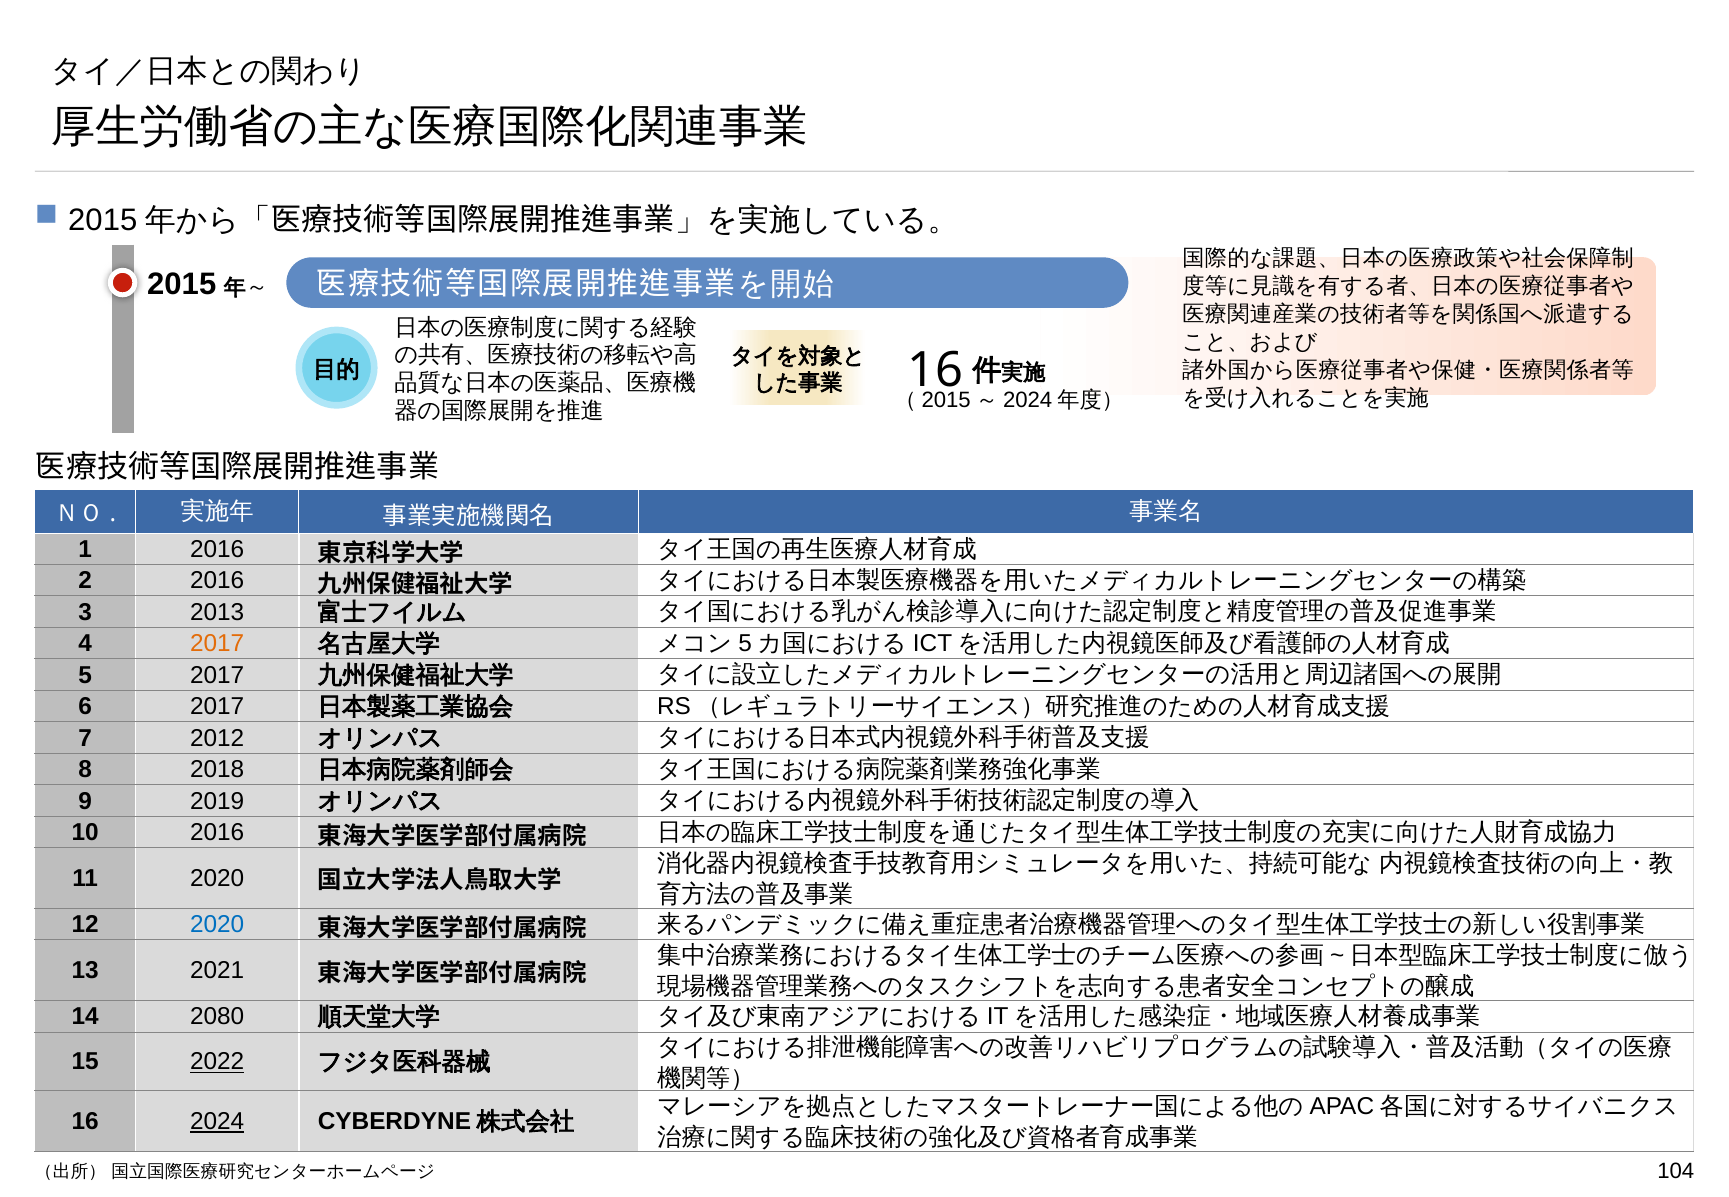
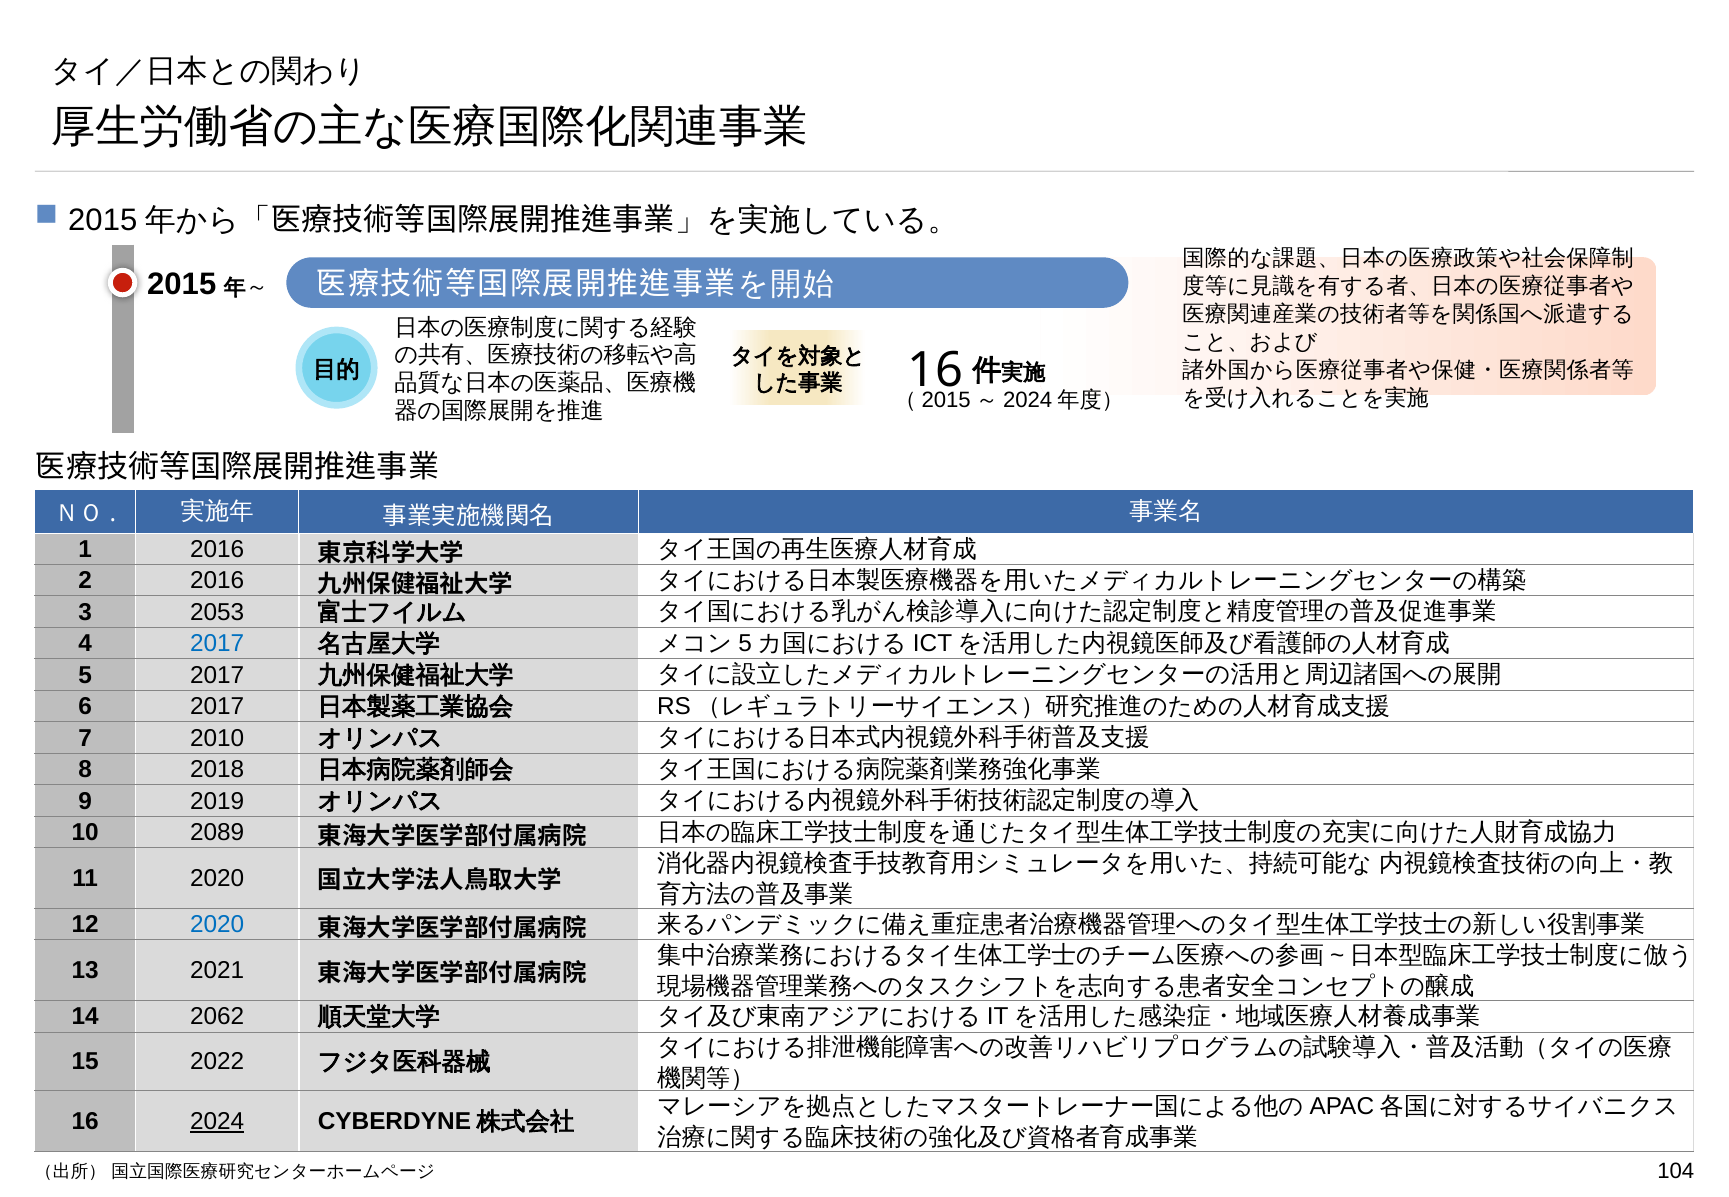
2013: 2013 -> 2053
2017 at (217, 644) colour: orange -> blue
2012: 2012 -> 2010
10 2016: 2016 -> 2089
2080: 2080 -> 2062
2022 underline: present -> none
